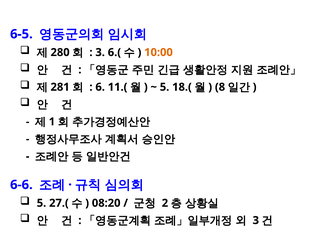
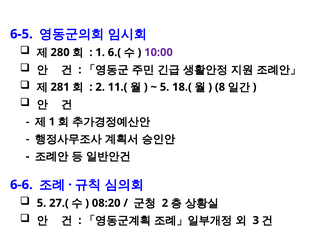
3 at (100, 52): 3 -> 1
10:00 colour: orange -> purple
6 at (100, 87): 6 -> 2
